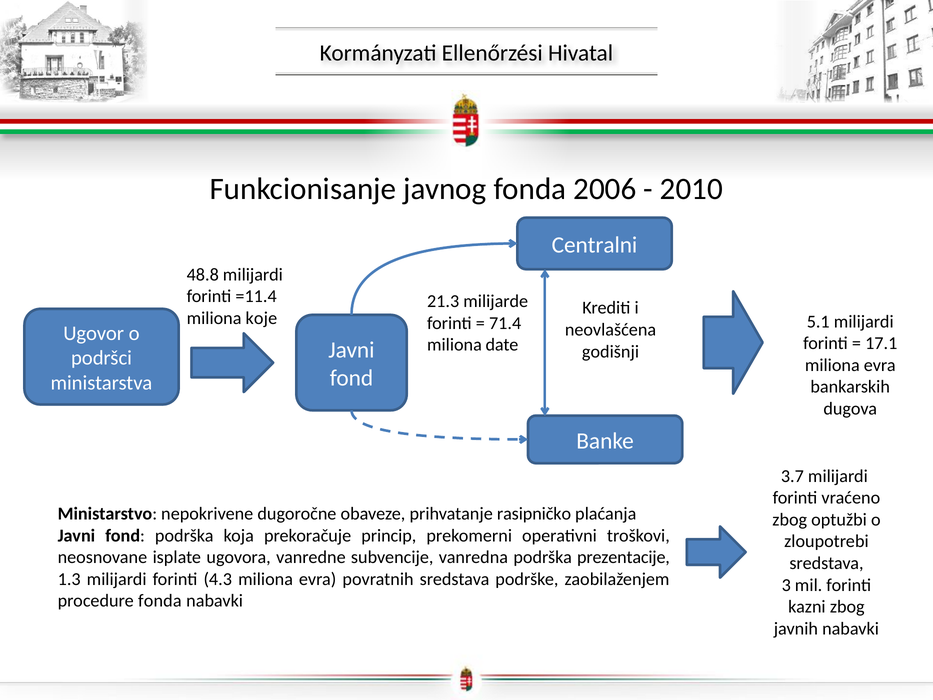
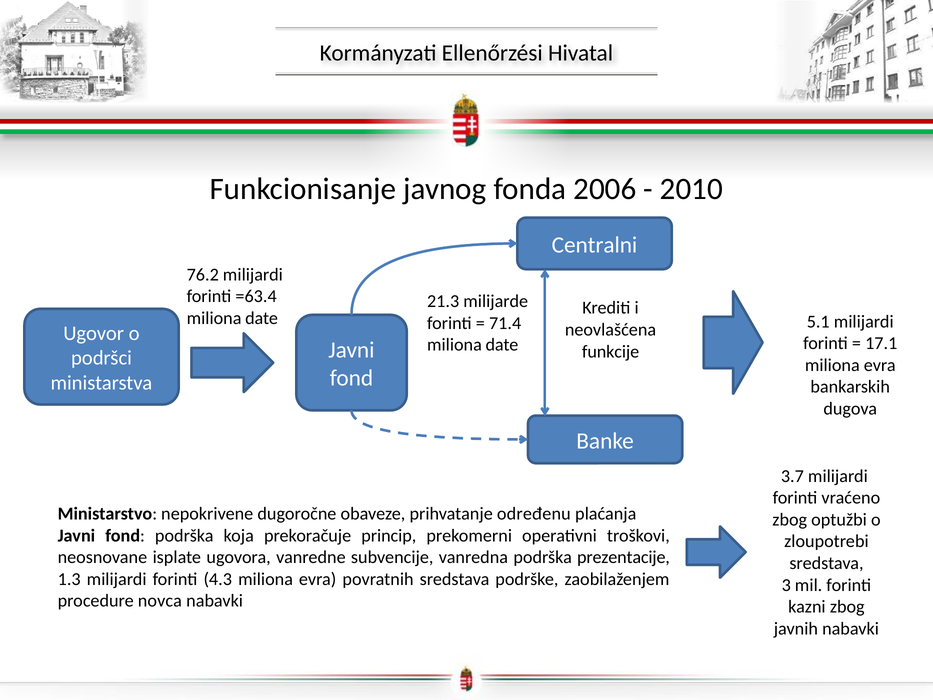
48.8: 48.8 -> 76.2
=11.4: =11.4 -> =63.4
koje at (261, 318): koje -> date
godišnji: godišnji -> funkcije
rasipničko: rasipničko -> određenu
procedure fonda: fonda -> novca
